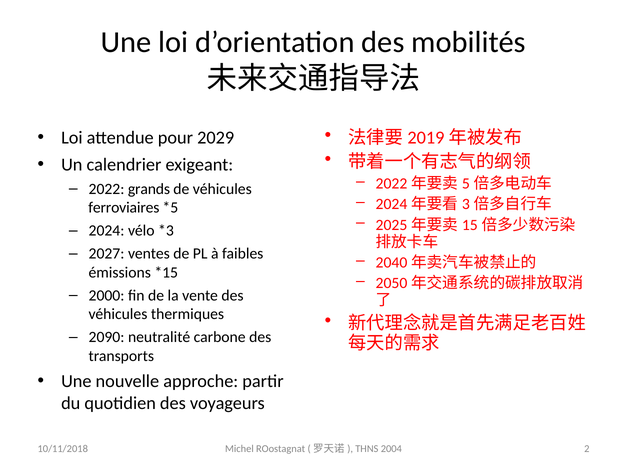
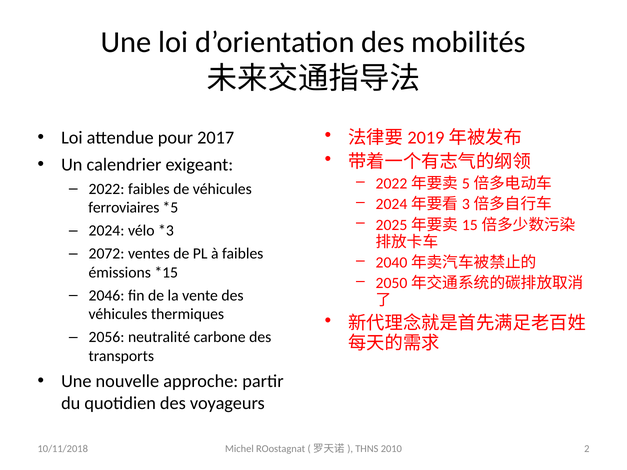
2029: 2029 -> 2017
2022 grands: grands -> faibles
2027: 2027 -> 2072
2000: 2000 -> 2046
2090: 2090 -> 2056
2004: 2004 -> 2010
